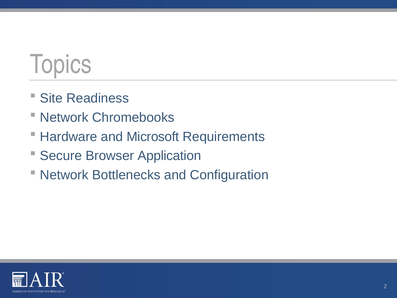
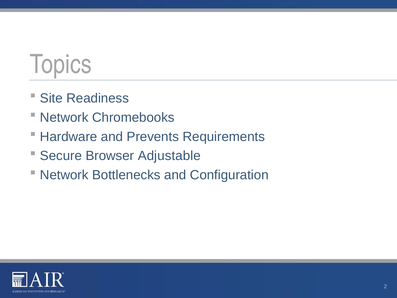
Microsoft: Microsoft -> Prevents
Application: Application -> Adjustable
